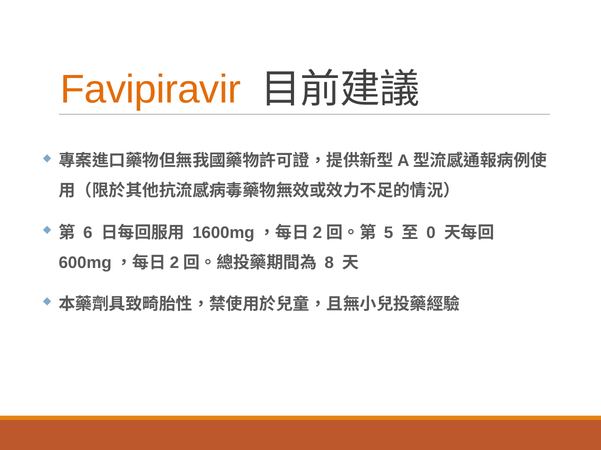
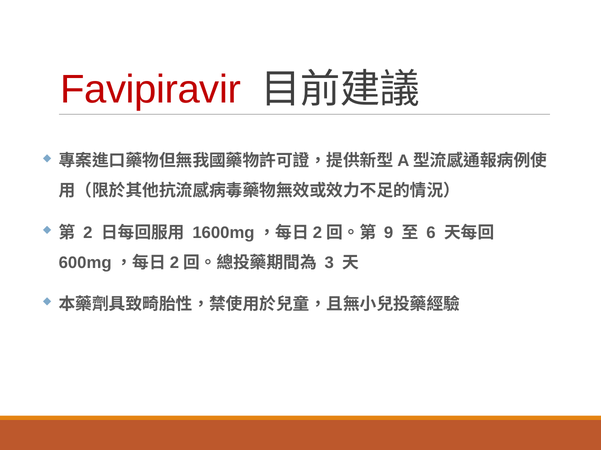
Favipiravir colour: orange -> red
6: 6 -> 2
5: 5 -> 9
0: 0 -> 6
8: 8 -> 3
